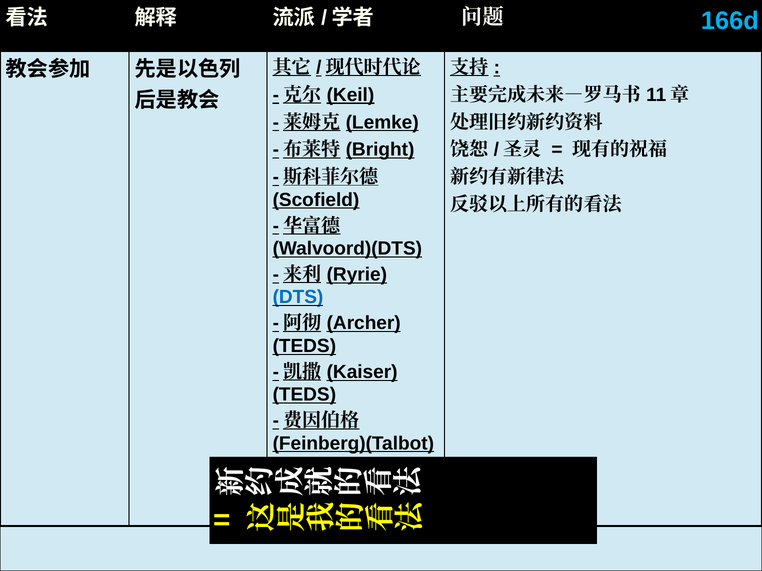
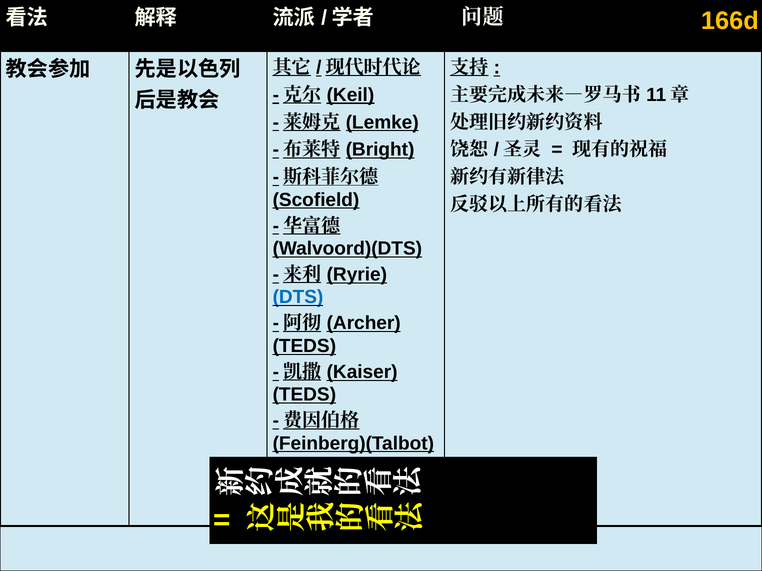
166d colour: light blue -> yellow
